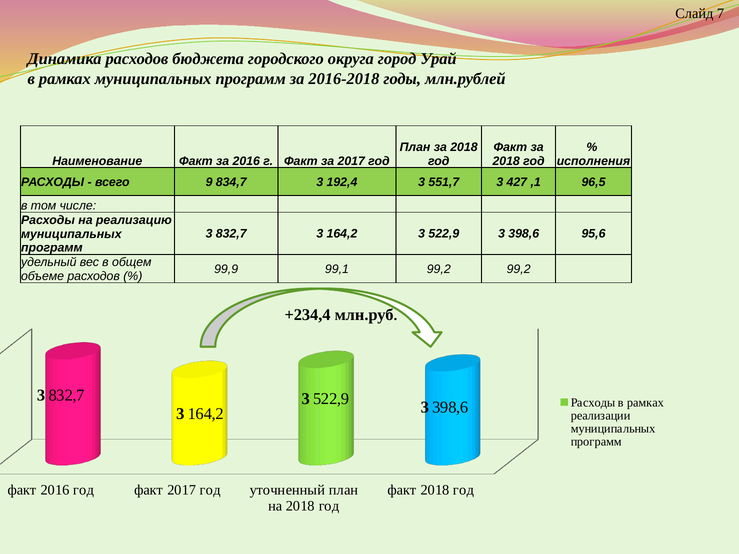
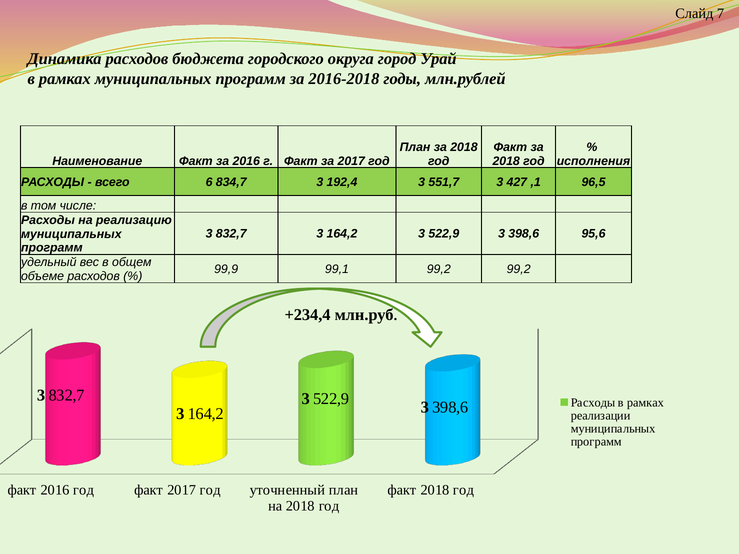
9: 9 -> 6
